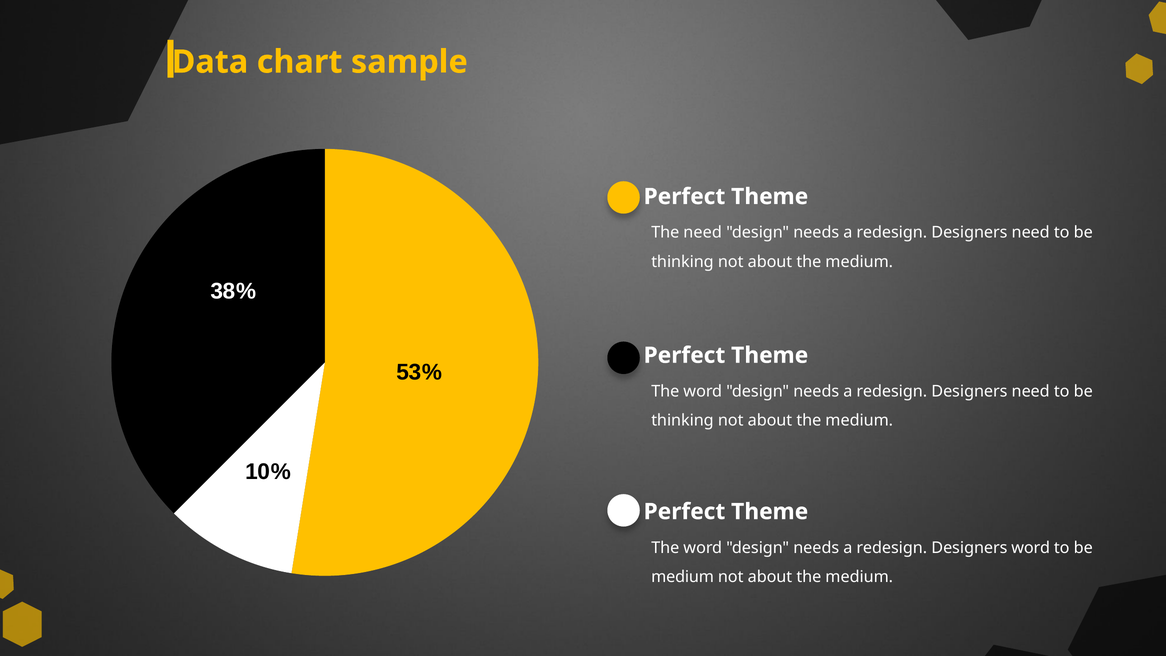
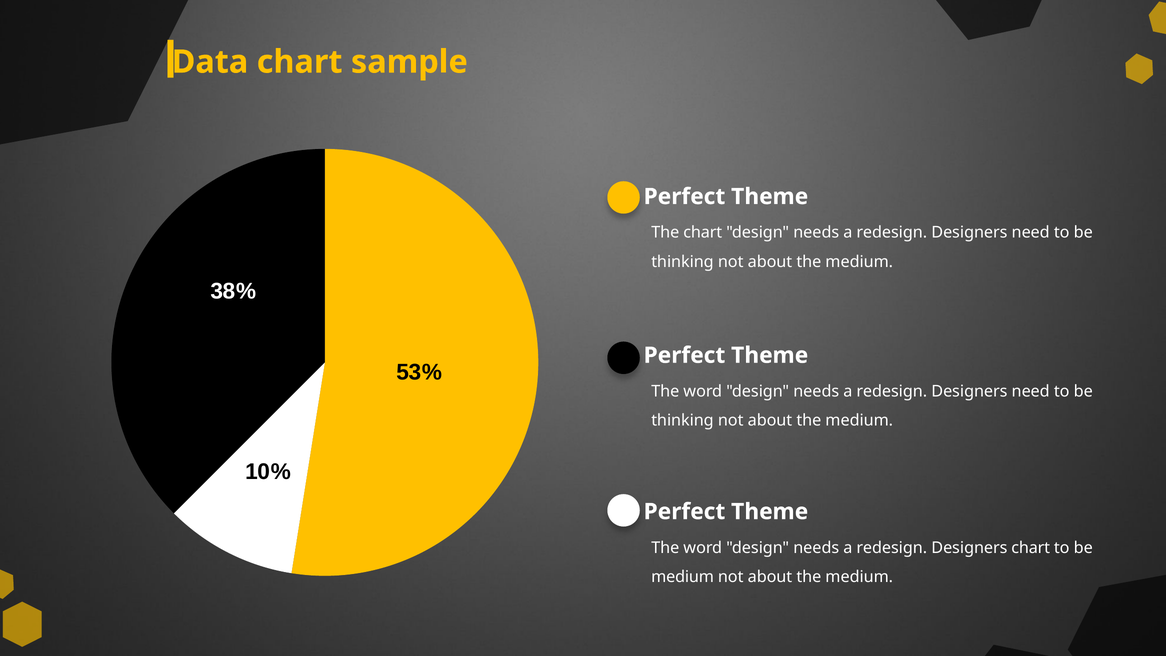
The need: need -> chart
Designers word: word -> chart
